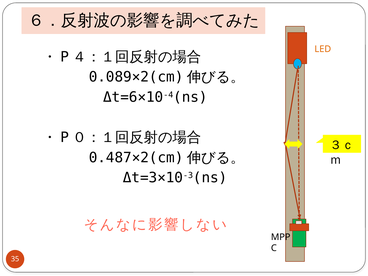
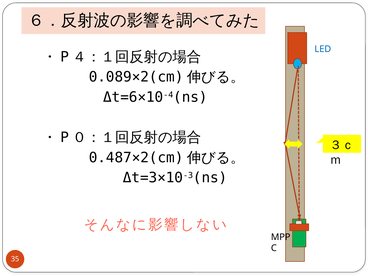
LED colour: orange -> blue
